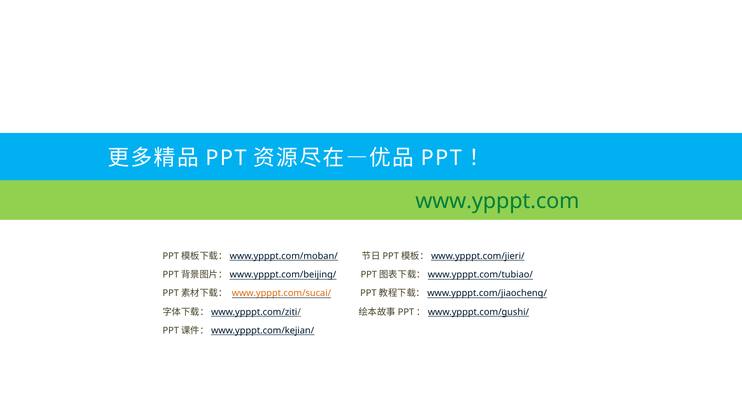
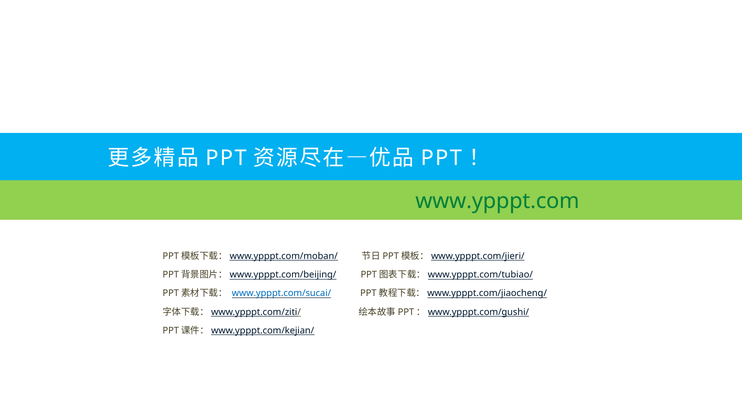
www.ypppt.com/sucai/ colour: orange -> blue
